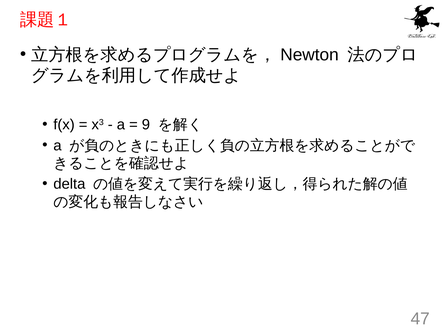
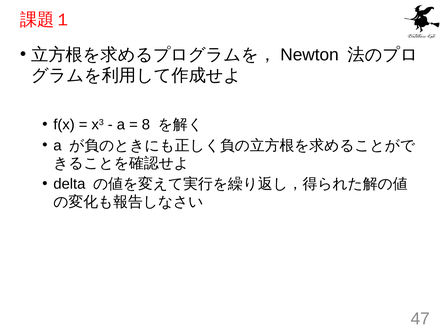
9: 9 -> 8
